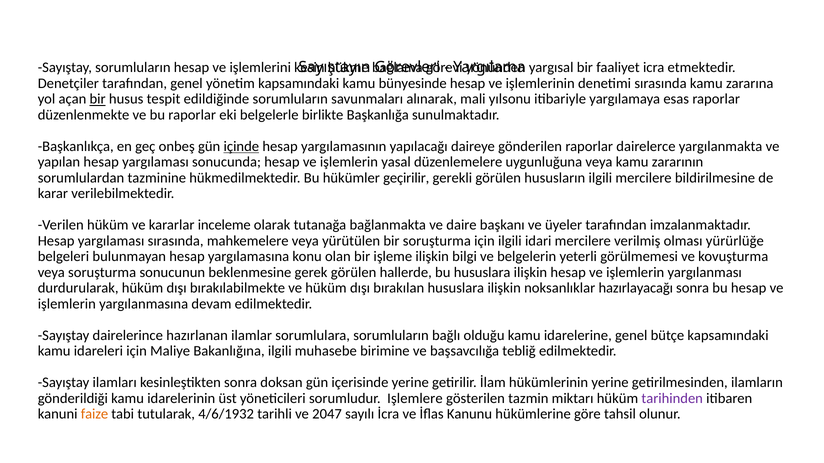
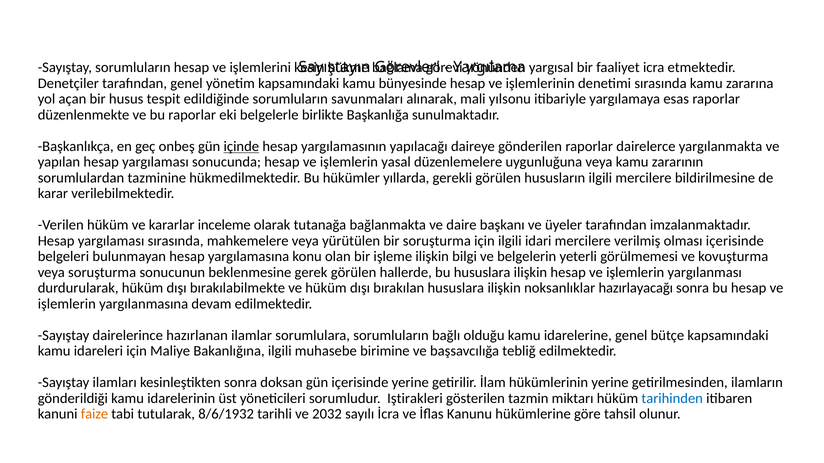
bir at (98, 99) underline: present -> none
geçirilir: geçirilir -> yıllarda
olması yürürlüğe: yürürlüğe -> içerisinde
Işlemlere: Işlemlere -> Iştirakleri
tarihinden colour: purple -> blue
4/6/1932: 4/6/1932 -> 8/6/1932
2047: 2047 -> 2032
